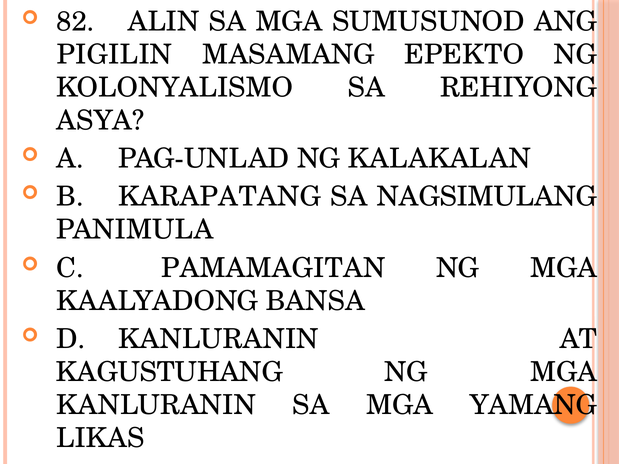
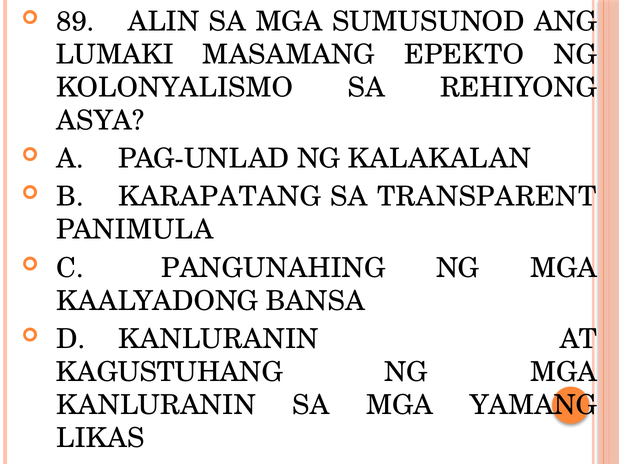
82: 82 -> 89
PIGILIN: PIGILIN -> LUMAKI
NAGSIMULANG: NAGSIMULANG -> TRANSPARENT
PAMAMAGITAN: PAMAMAGITAN -> PANGUNAHING
